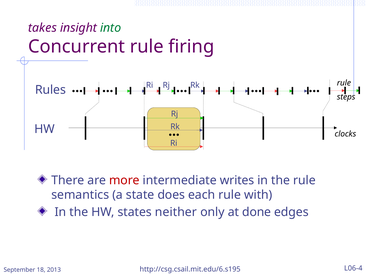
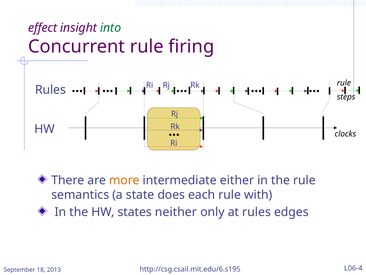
takes: takes -> effect
more colour: red -> orange
writes: writes -> either
at done: done -> rules
